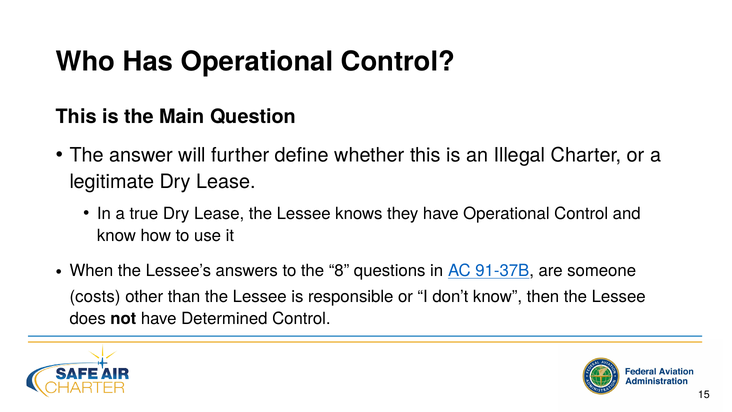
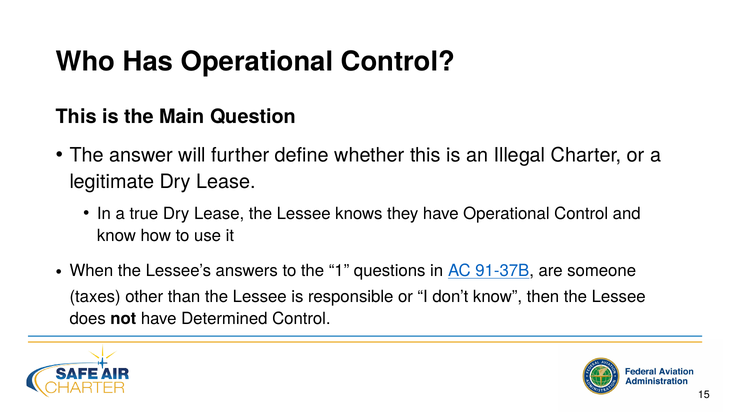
8: 8 -> 1
costs: costs -> taxes
